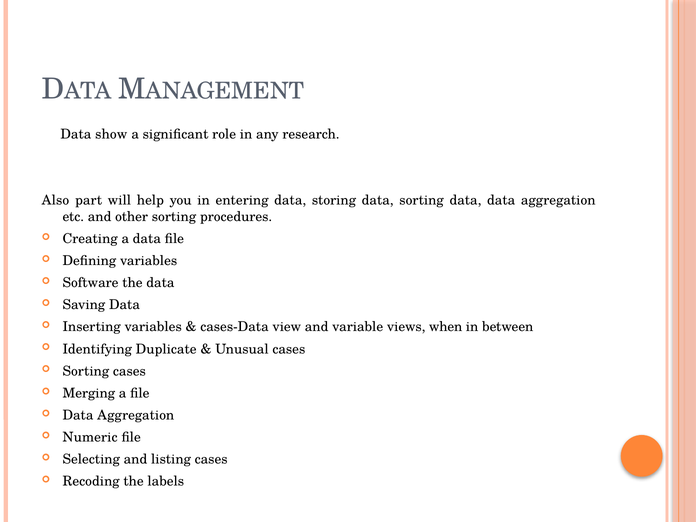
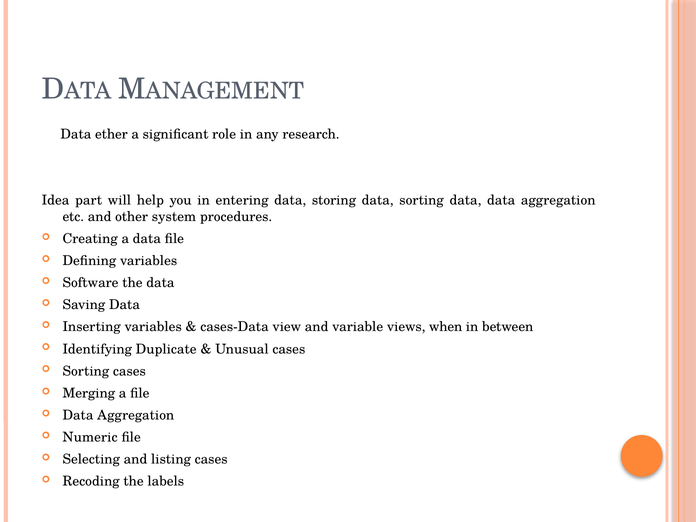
show: show -> ether
Also: Also -> Idea
other sorting: sorting -> system
